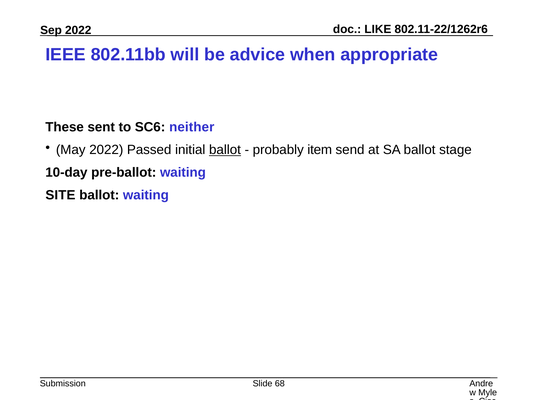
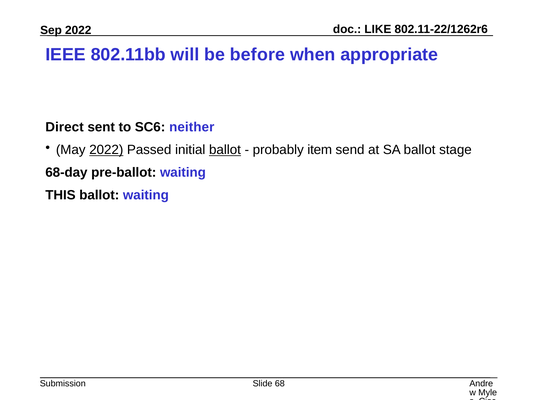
advice: advice -> before
These: These -> Direct
2022 at (106, 150) underline: none -> present
10-day: 10-day -> 68-day
SITE: SITE -> THIS
